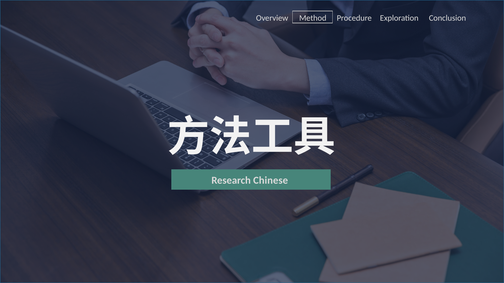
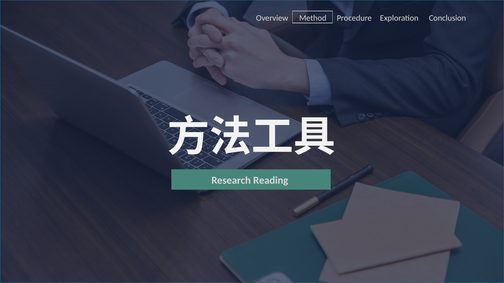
Chinese: Chinese -> Reading
